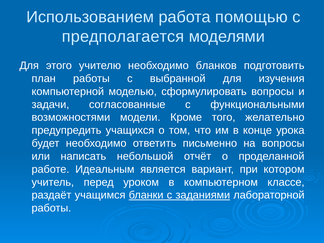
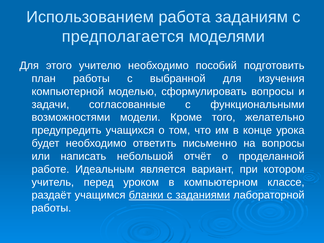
помощью: помощью -> заданиям
бланков: бланков -> пособий
